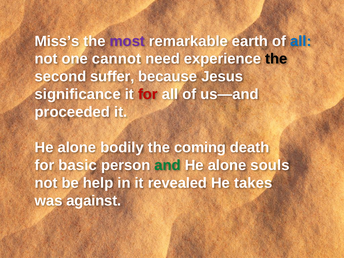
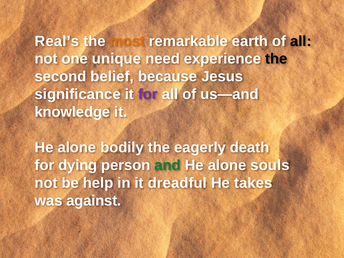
Miss’s: Miss’s -> Real’s
most colour: purple -> orange
all at (301, 41) colour: blue -> black
cannot: cannot -> unique
suffer: suffer -> belief
for at (148, 94) colour: red -> purple
proceeded: proceeded -> knowledge
coming: coming -> eagerly
basic: basic -> dying
revealed: revealed -> dreadful
